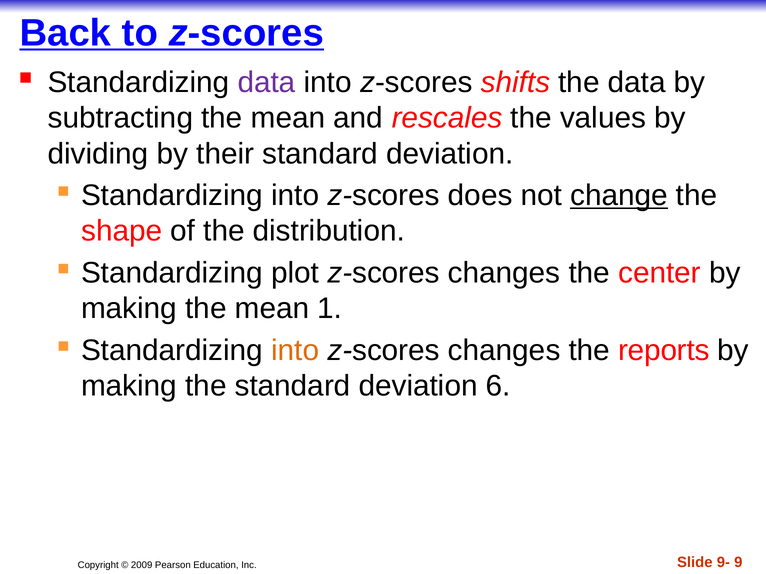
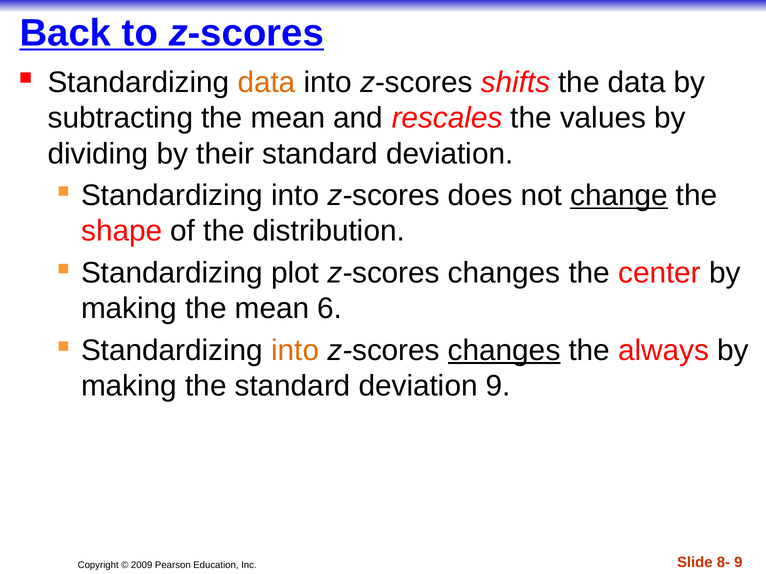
data at (267, 82) colour: purple -> orange
1: 1 -> 6
changes at (504, 351) underline: none -> present
reports: reports -> always
deviation 6: 6 -> 9
9-: 9- -> 8-
